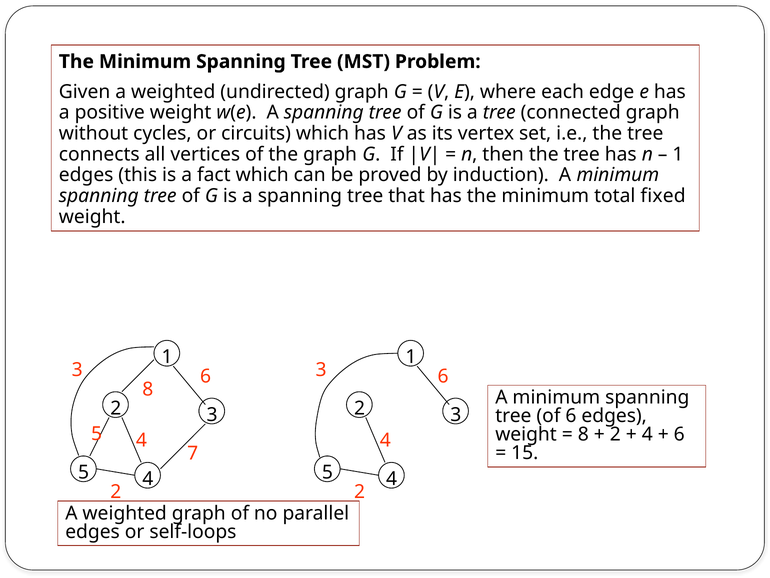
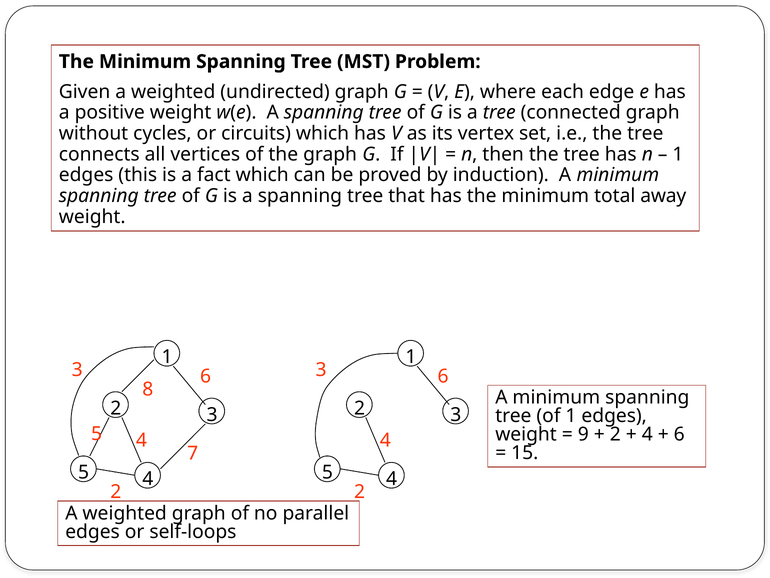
fixed: fixed -> away
of 6: 6 -> 1
8 at (583, 434): 8 -> 9
